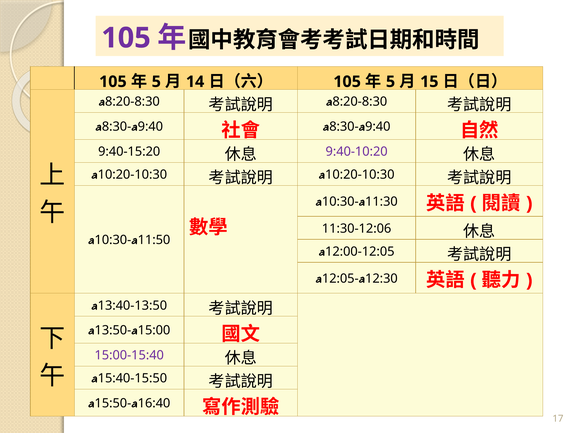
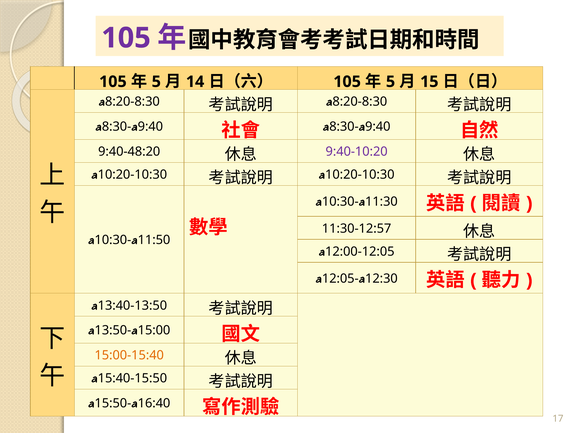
9:40-15:20: 9:40-15:20 -> 9:40-48:20
11:30-12:06: 11:30-12:06 -> 11:30-12:57
15:00-15:40 colour: purple -> orange
